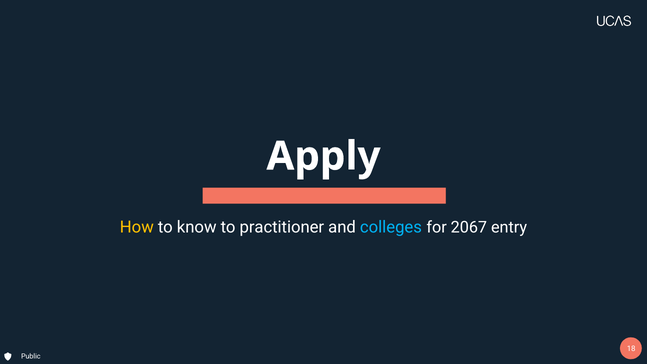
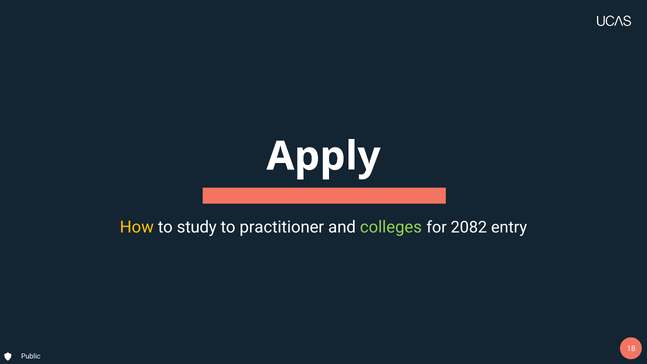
know: know -> study
colleges colour: light blue -> light green
2067: 2067 -> 2082
